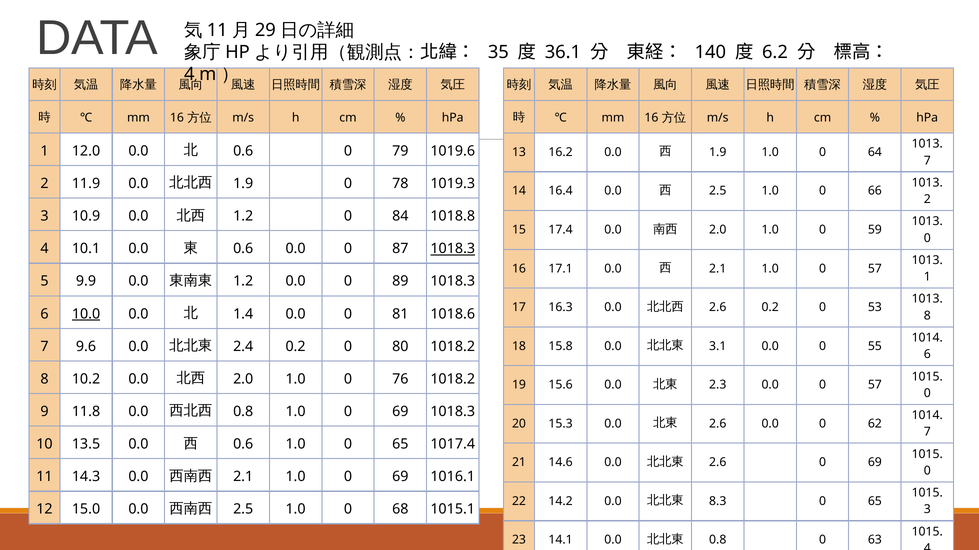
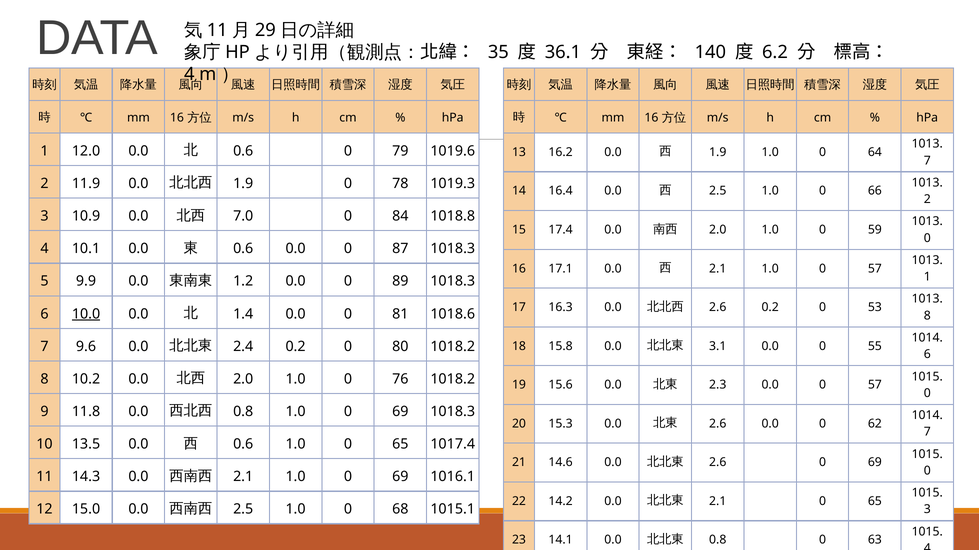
1.2 at (243, 216): 1.2 -> 7.0
1018.3 at (453, 249) underline: present -> none
8.3 at (718, 502): 8.3 -> 2.1
